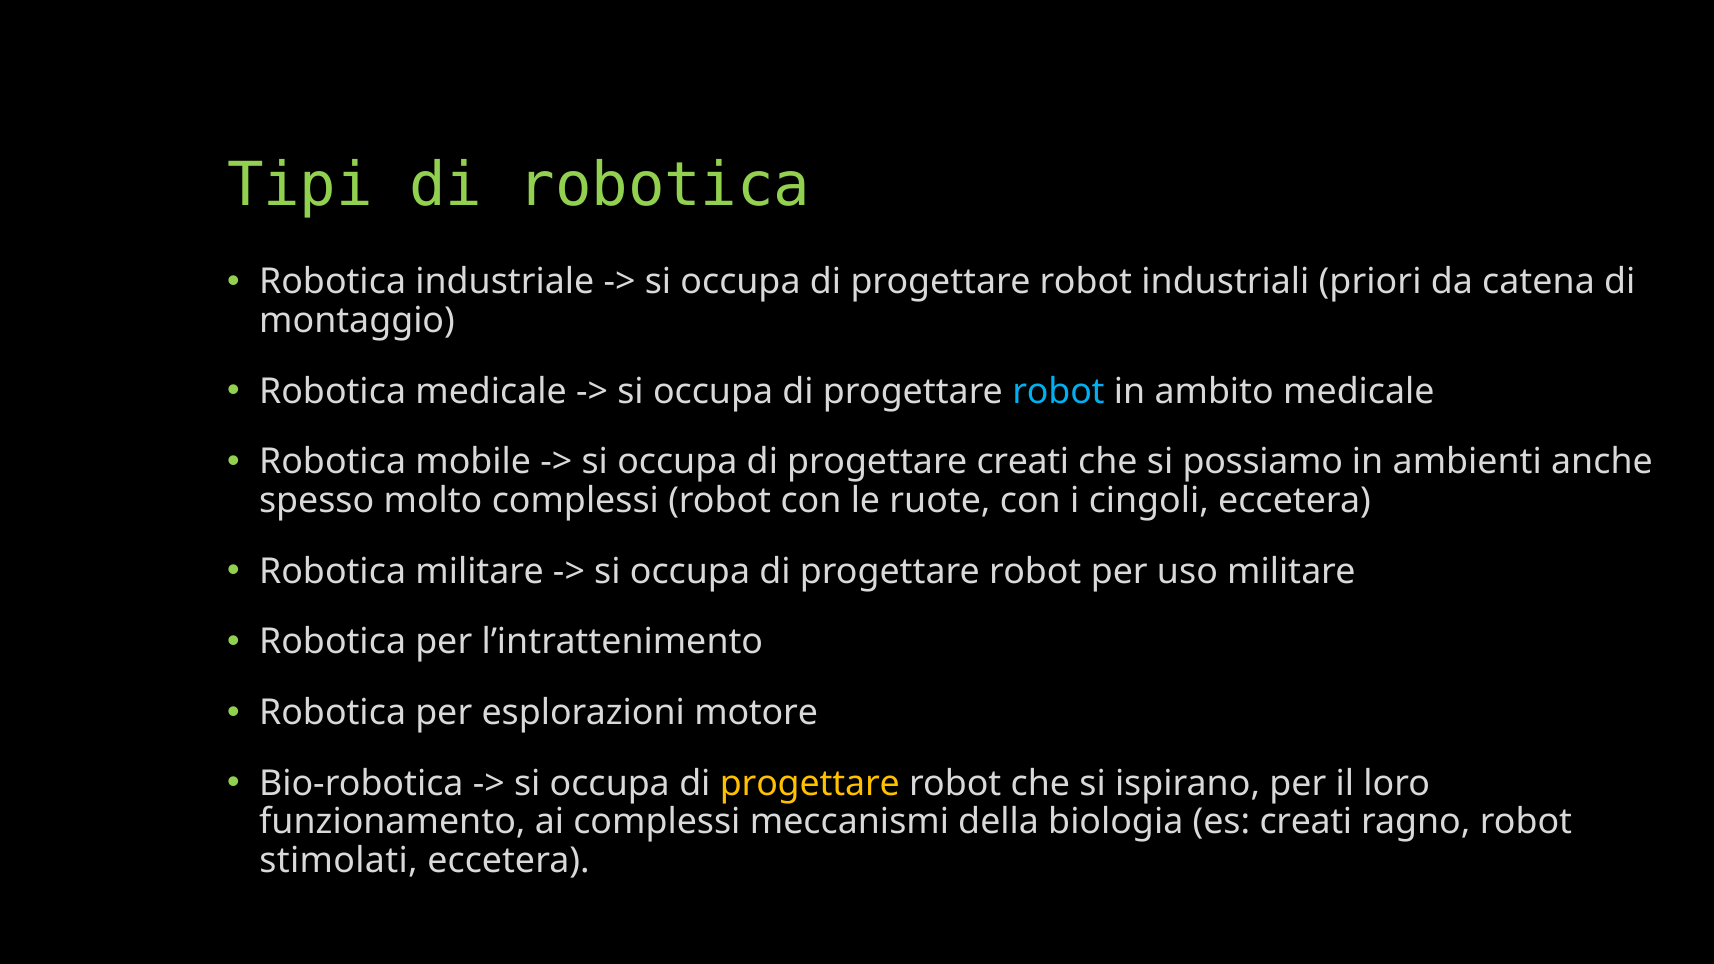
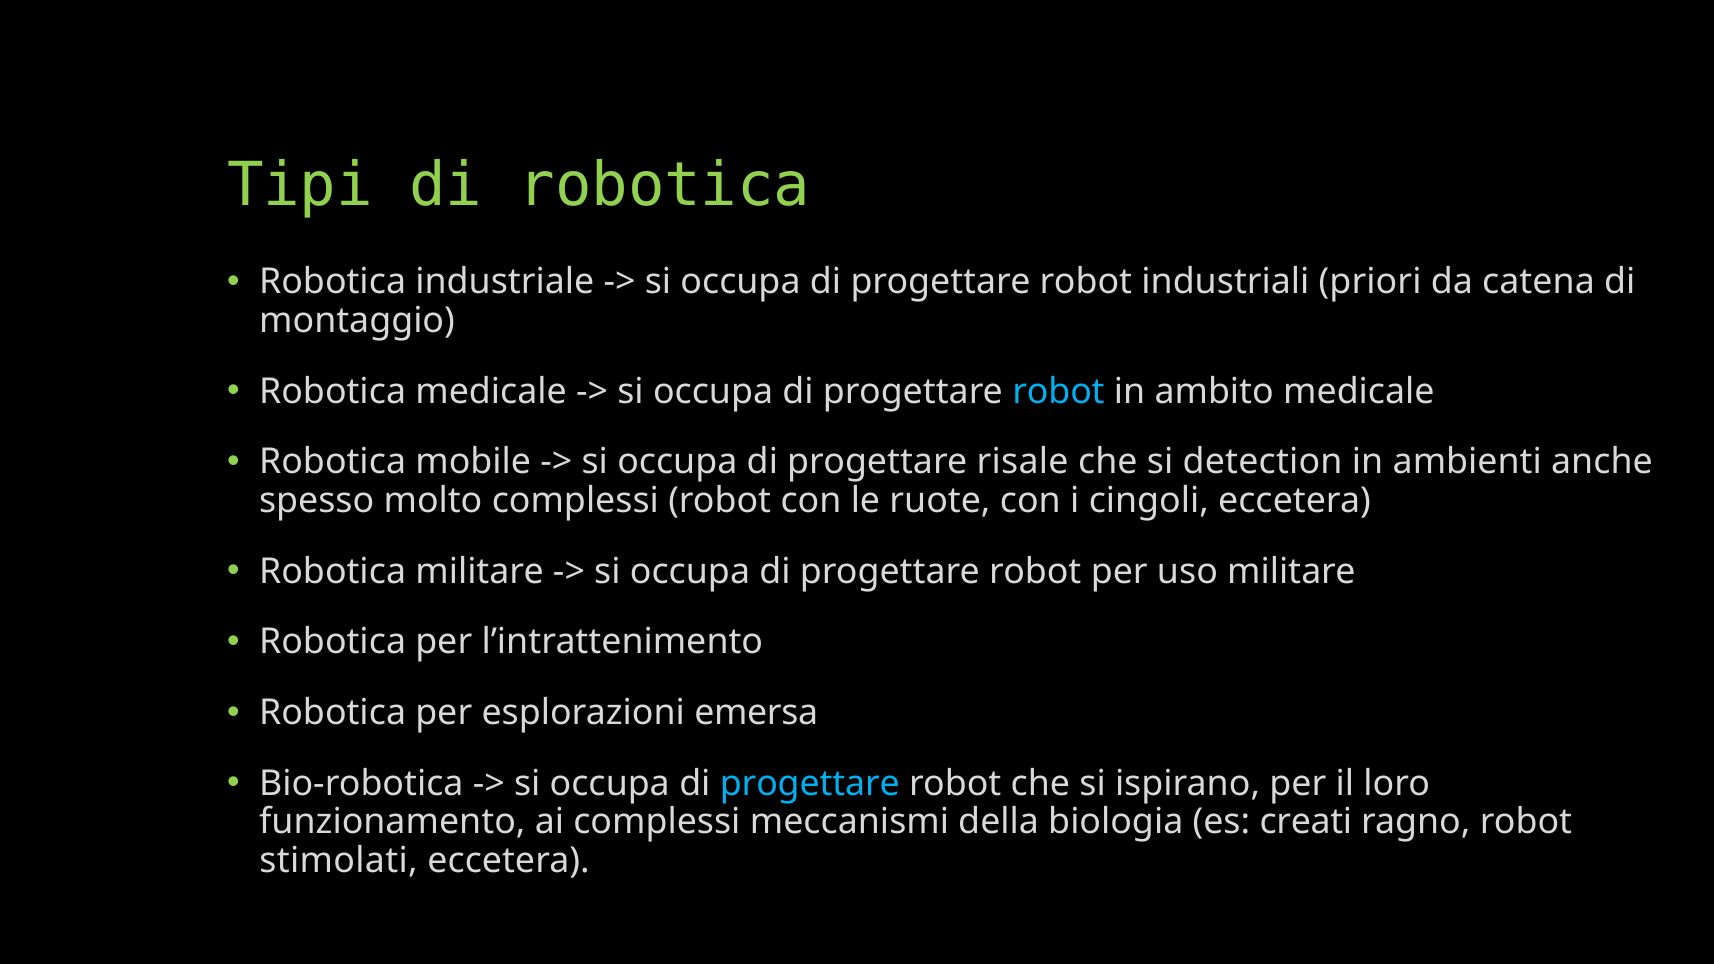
progettare creati: creati -> risale
possiamo: possiamo -> detection
motore: motore -> emersa
progettare at (810, 783) colour: yellow -> light blue
